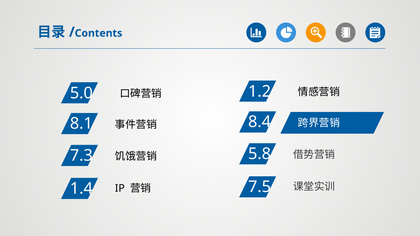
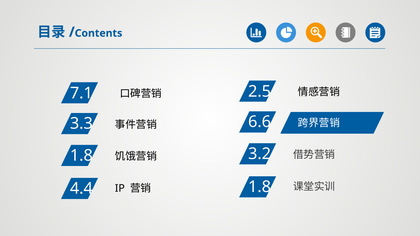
1.2: 1.2 -> 2.5
5.0: 5.0 -> 7.1
8.4: 8.4 -> 6.6
8.1: 8.1 -> 3.3
5.8: 5.8 -> 3.2
7.3 at (81, 156): 7.3 -> 1.8
7.5 at (260, 187): 7.5 -> 1.8
1.4: 1.4 -> 4.4
